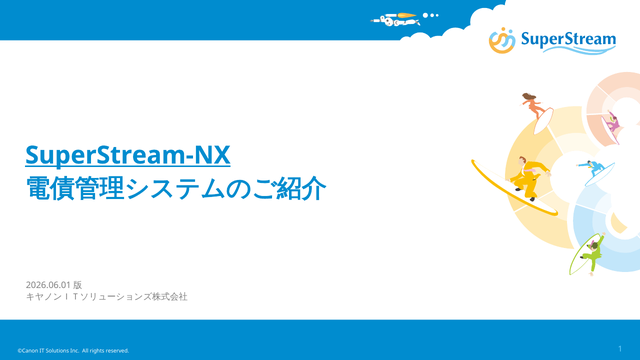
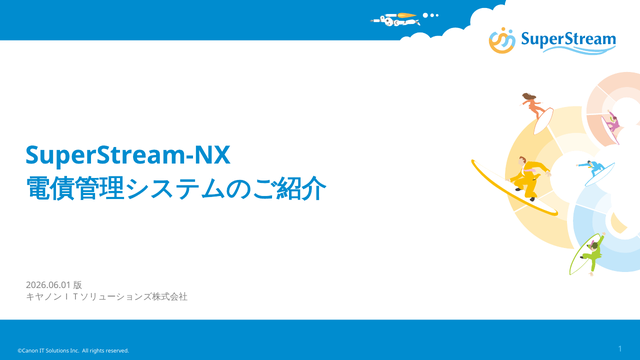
SuperStream-NX underline: present -> none
